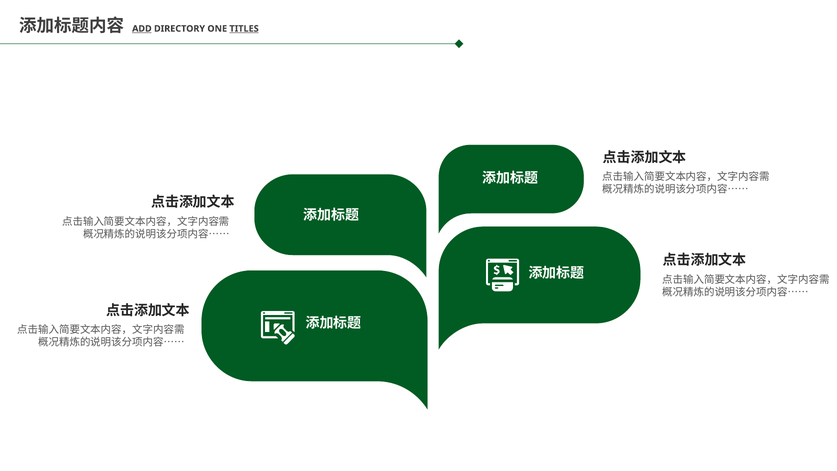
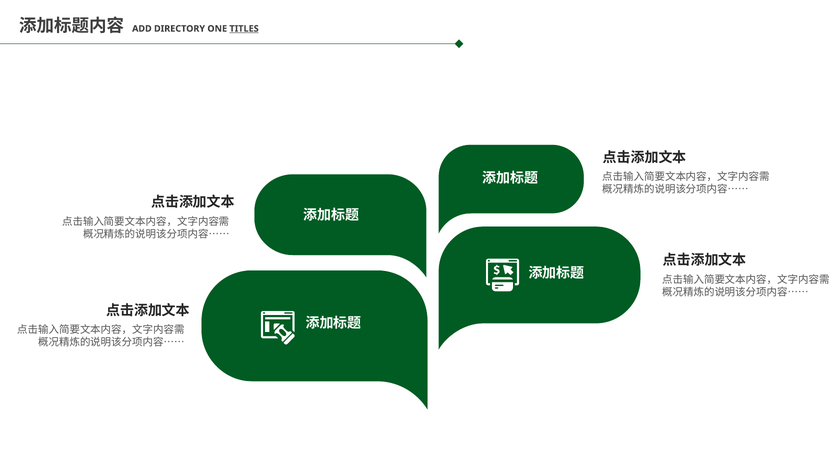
ADD underline: present -> none
